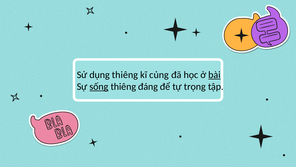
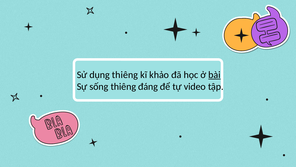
củng: củng -> khảo
sống underline: present -> none
trọng: trọng -> video
